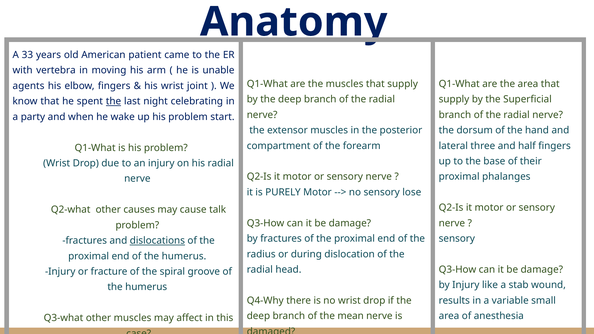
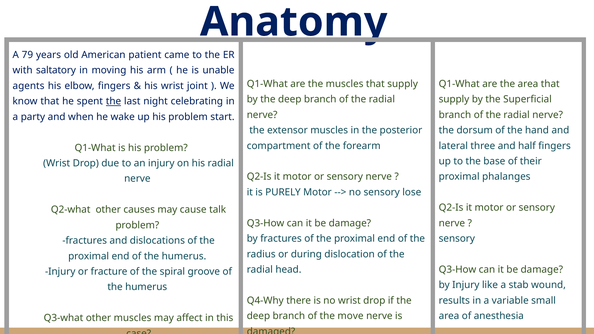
33: 33 -> 79
vertebra: vertebra -> saltatory
dislocations underline: present -> none
mean: mean -> move
